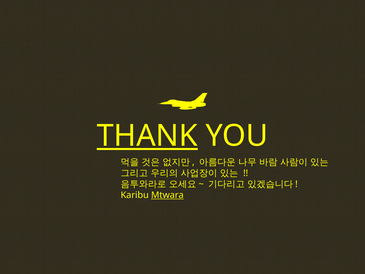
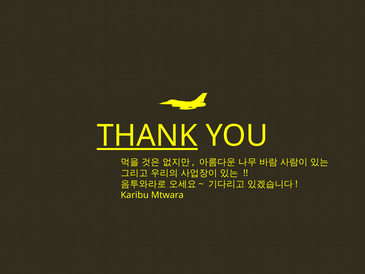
Mtwara underline: present -> none
